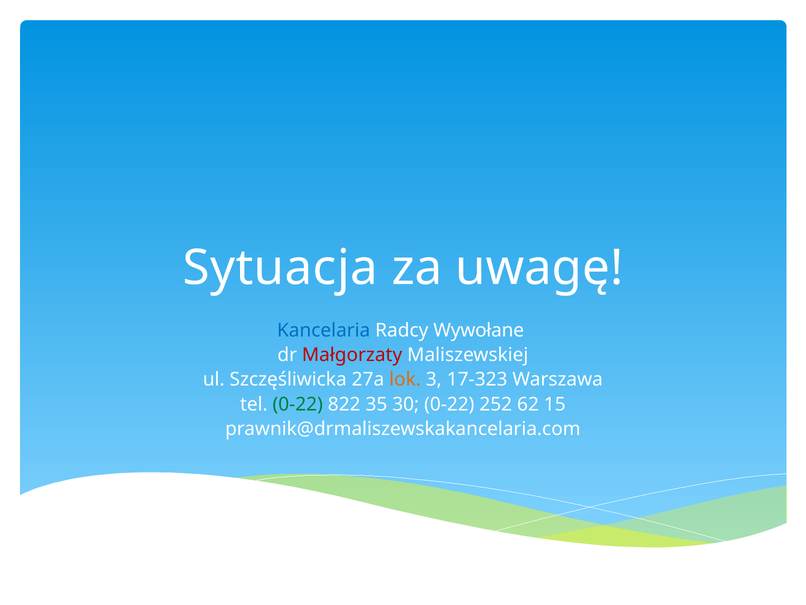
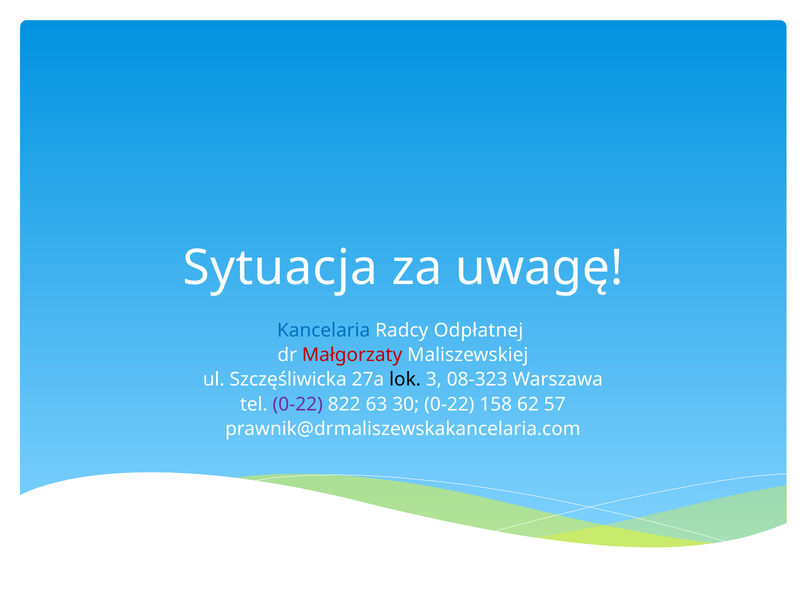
Wywołane: Wywołane -> Odpłatnej
lok colour: orange -> black
17-323: 17-323 -> 08-323
0-22 at (298, 404) colour: green -> purple
35: 35 -> 63
252: 252 -> 158
15: 15 -> 57
